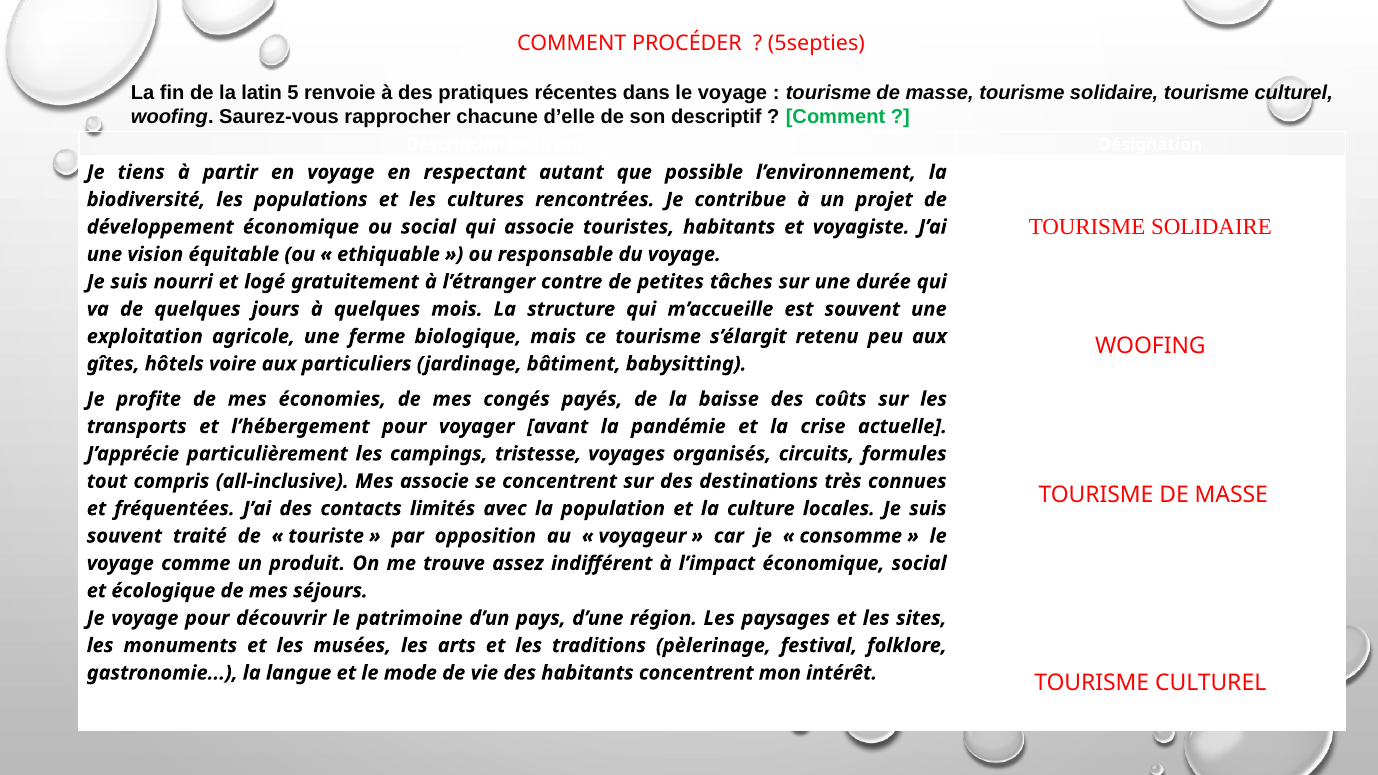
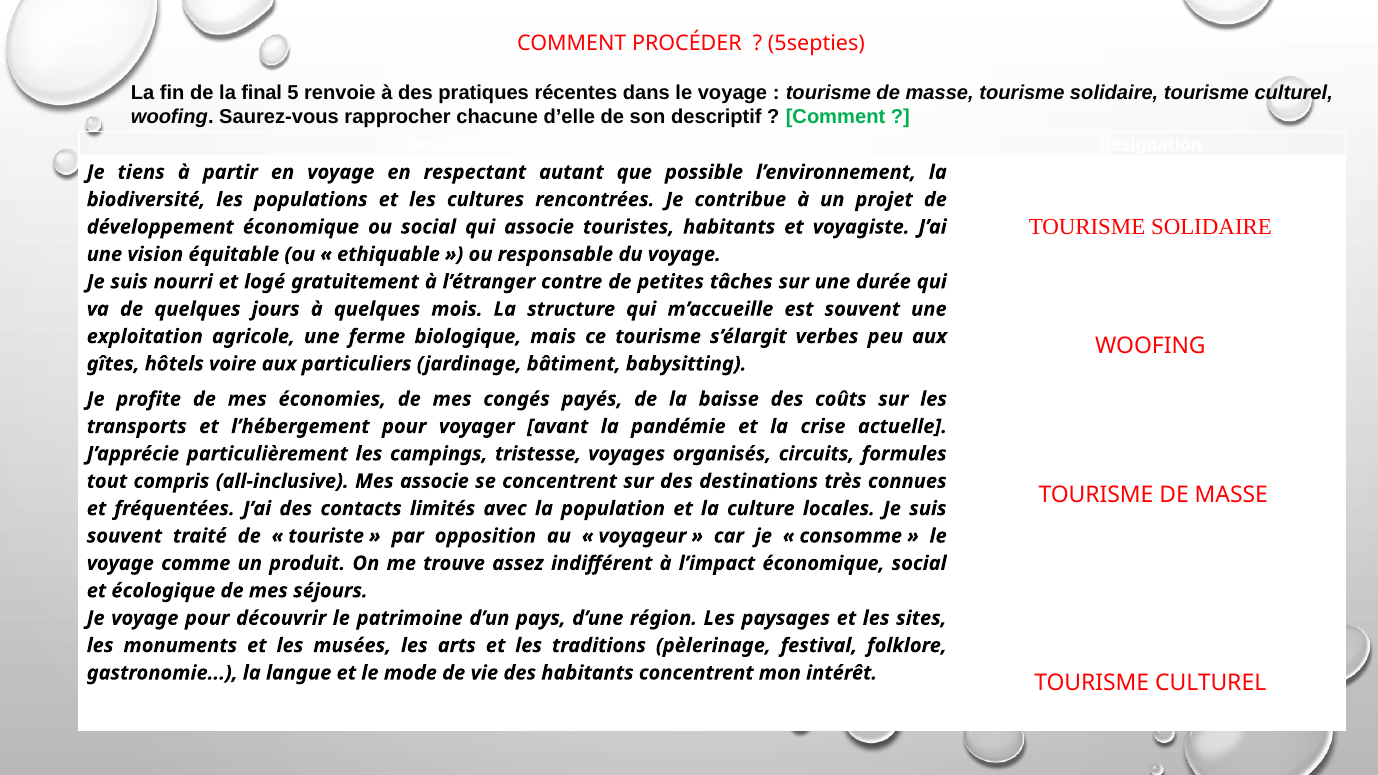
latin: latin -> final
retenu: retenu -> verbes
